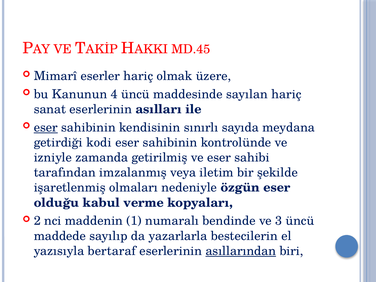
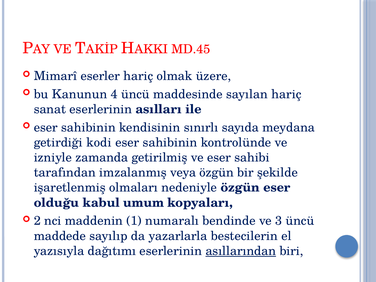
eser at (46, 127) underline: present -> none
veya iletim: iletim -> özgün
verme: verme -> umum
bertaraf: bertaraf -> dağıtımı
